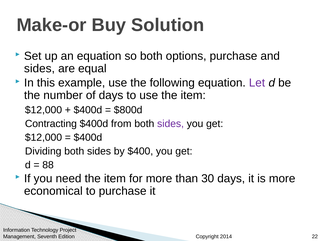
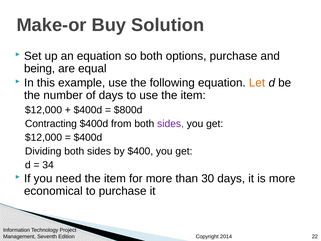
sides at (39, 68): sides -> being
Let colour: purple -> orange
88: 88 -> 34
